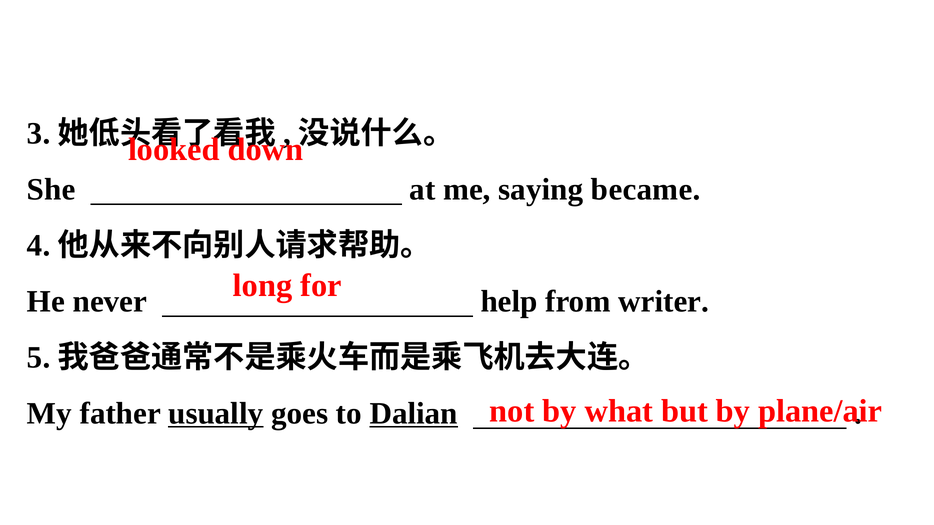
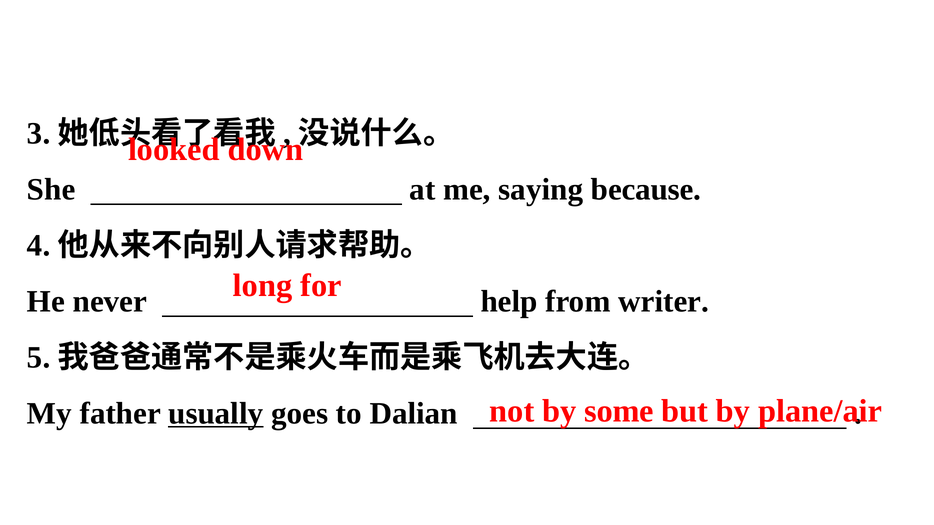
became: became -> because
what: what -> some
Dalian underline: present -> none
